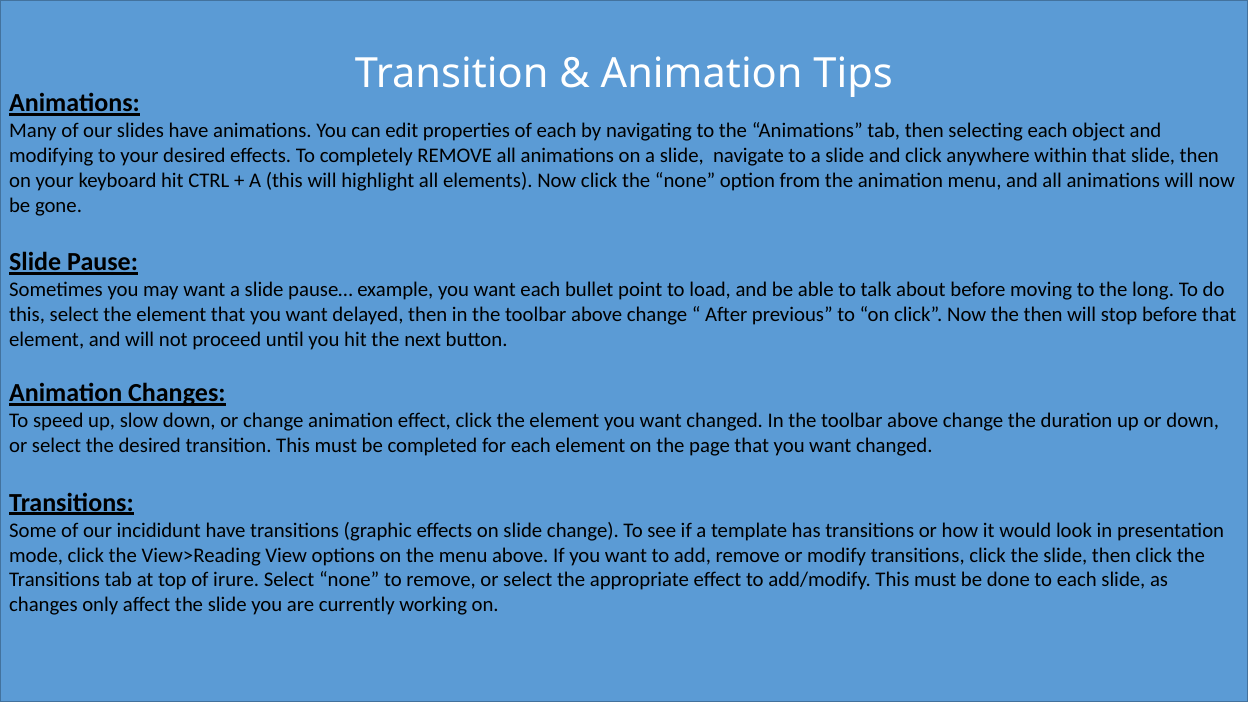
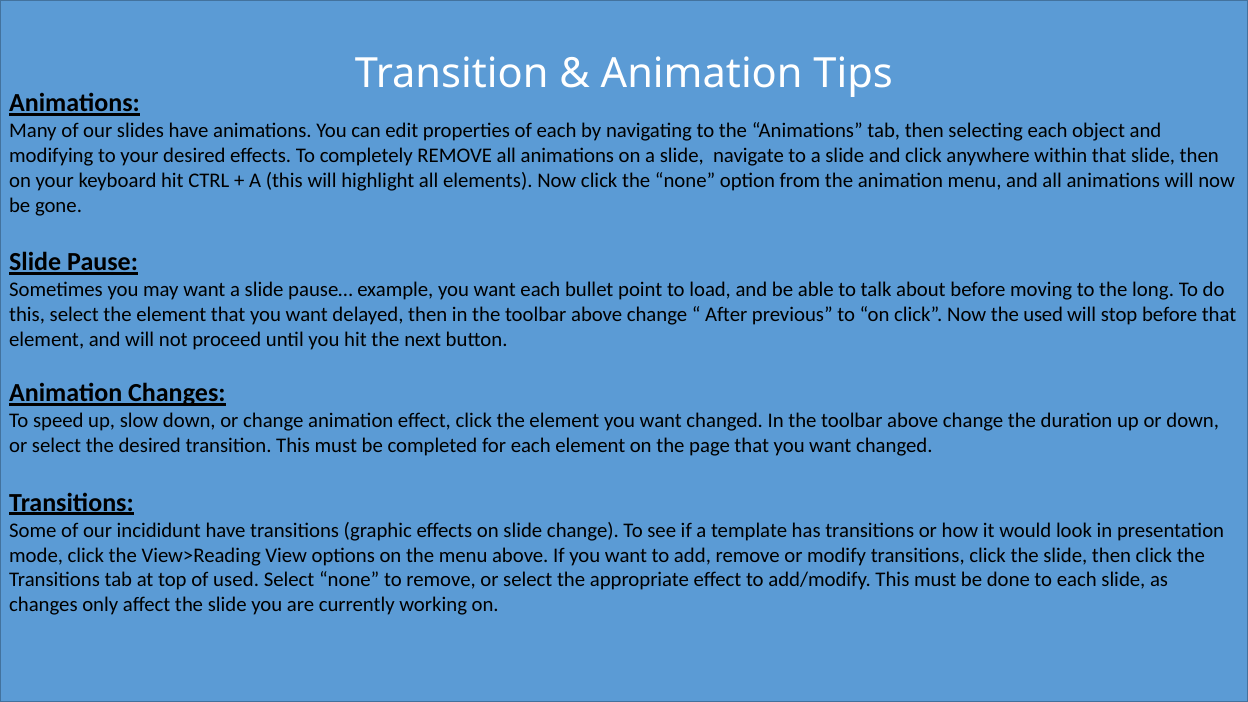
the then: then -> used
of irure: irure -> used
